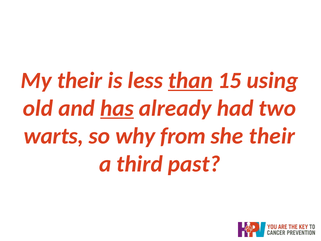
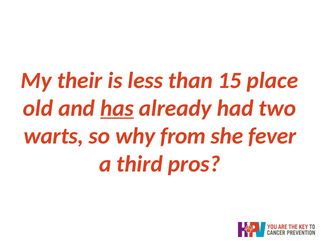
than underline: present -> none
using: using -> place
she their: their -> fever
past: past -> pros
